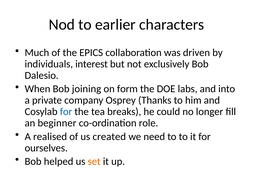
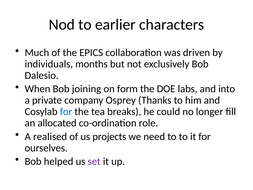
interest: interest -> months
beginner: beginner -> allocated
created: created -> projects
set colour: orange -> purple
